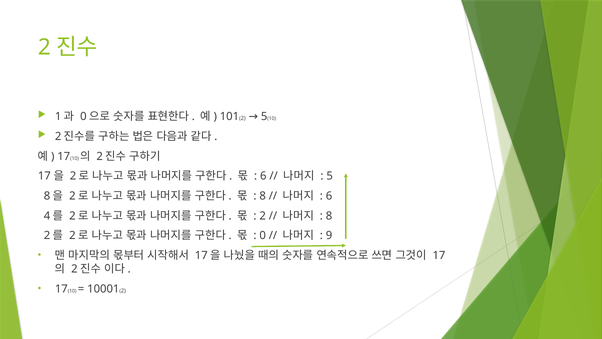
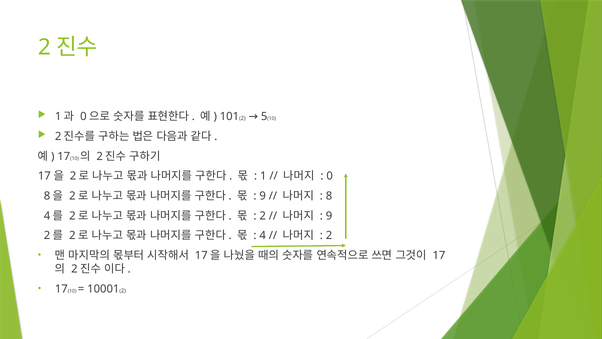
6 at (263, 176): 6 -> 1
5 at (330, 176): 5 -> 0
8 at (263, 196): 8 -> 9
6 at (329, 196): 6 -> 8
8 at (329, 216): 8 -> 9
0: 0 -> 4
9 at (329, 235): 9 -> 2
